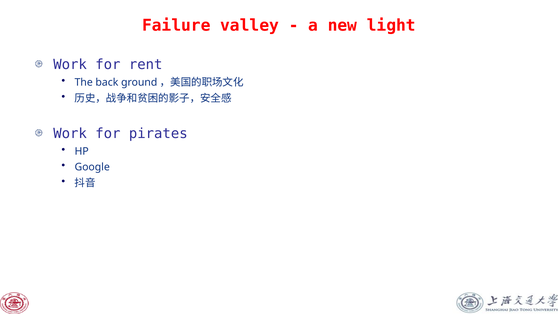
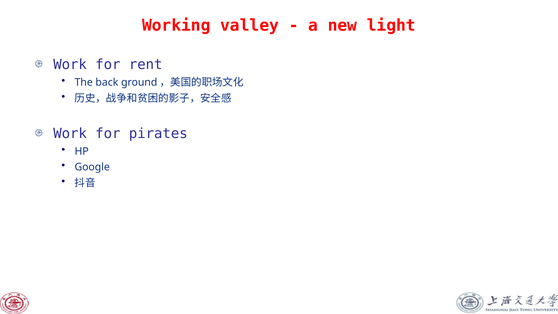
Failure: Failure -> Working
